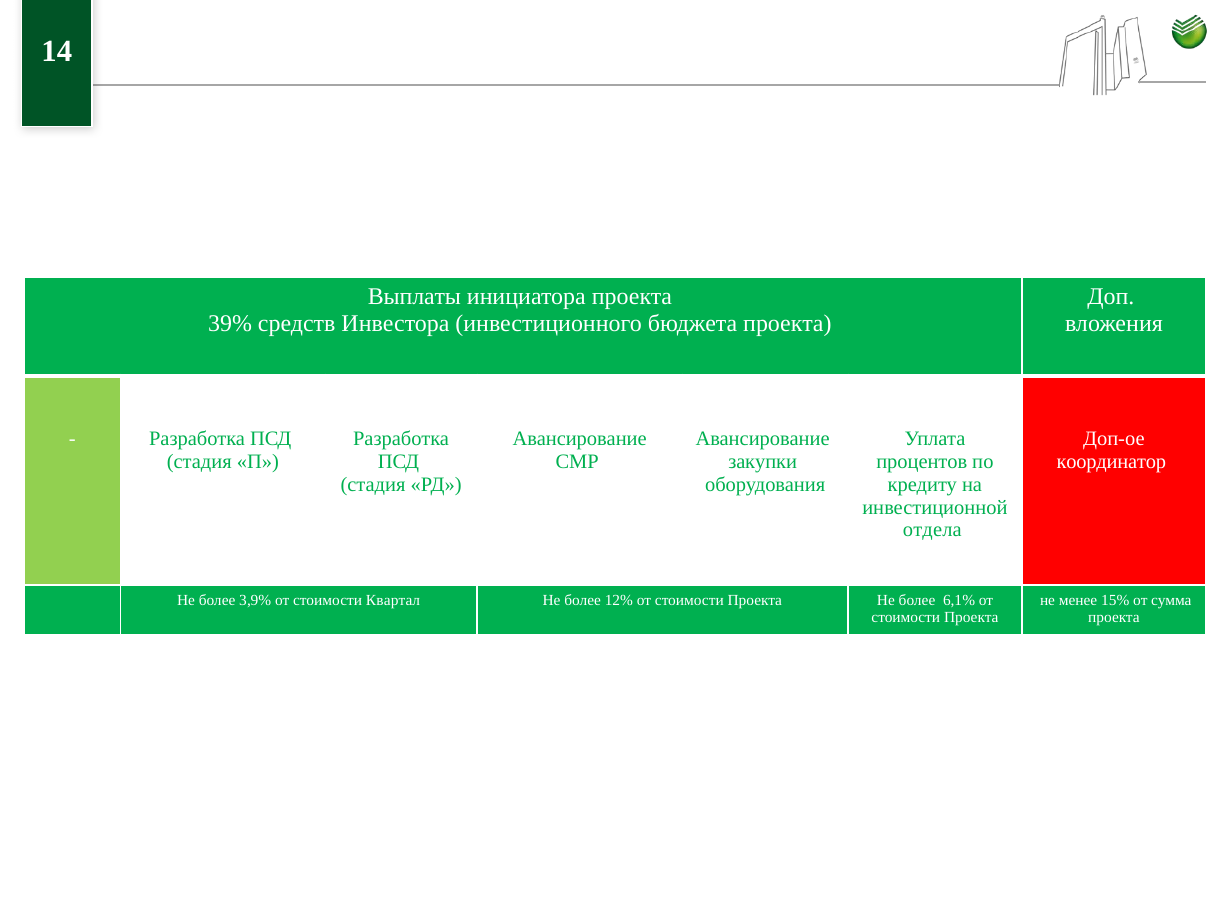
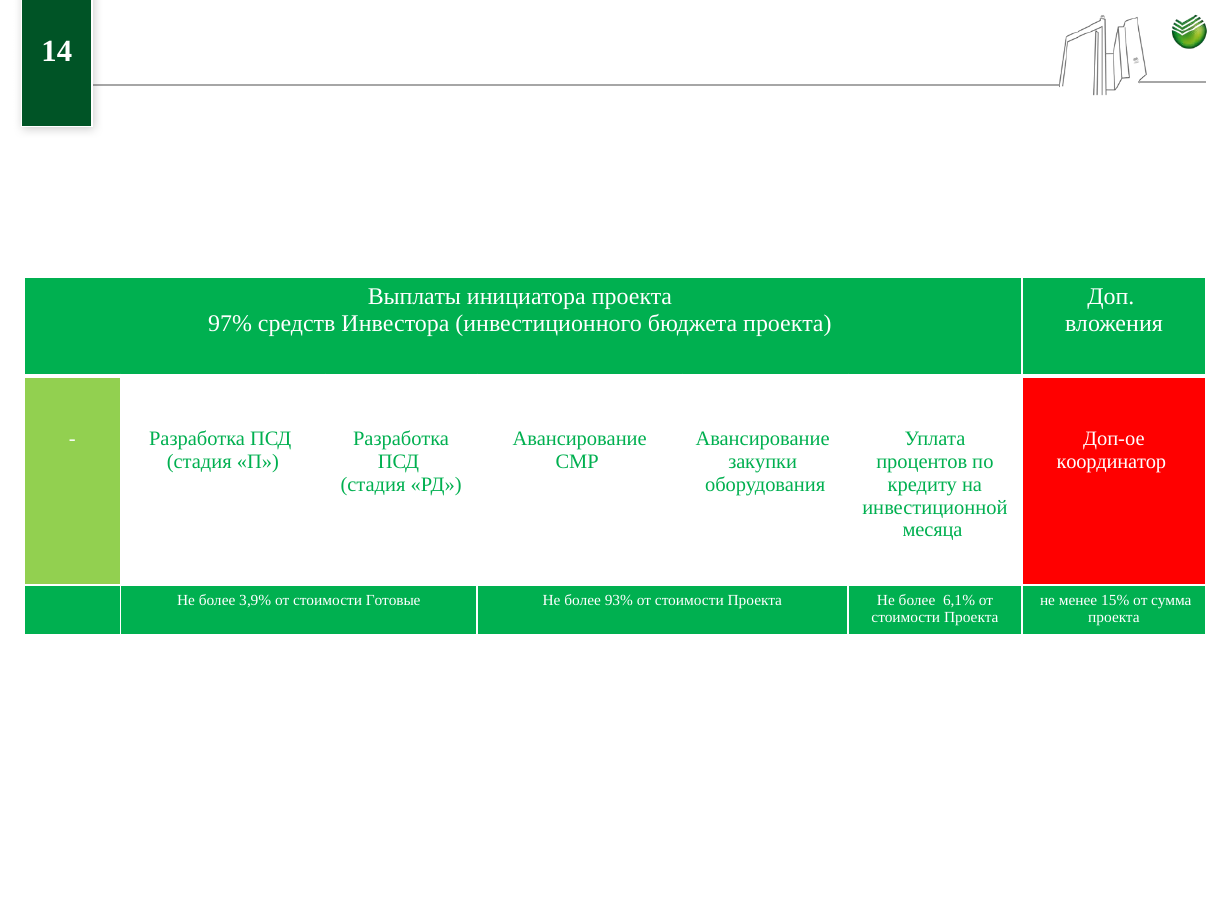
39%: 39% -> 97%
отдела: отдела -> месяца
Квартал: Квартал -> Готовые
12%: 12% -> 93%
